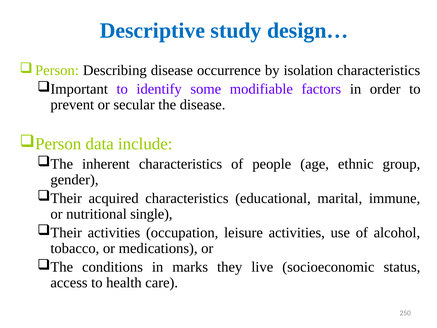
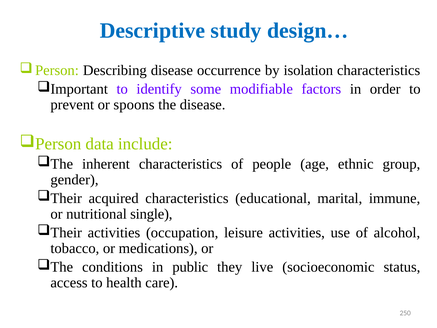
secular: secular -> spoons
marks: marks -> public
